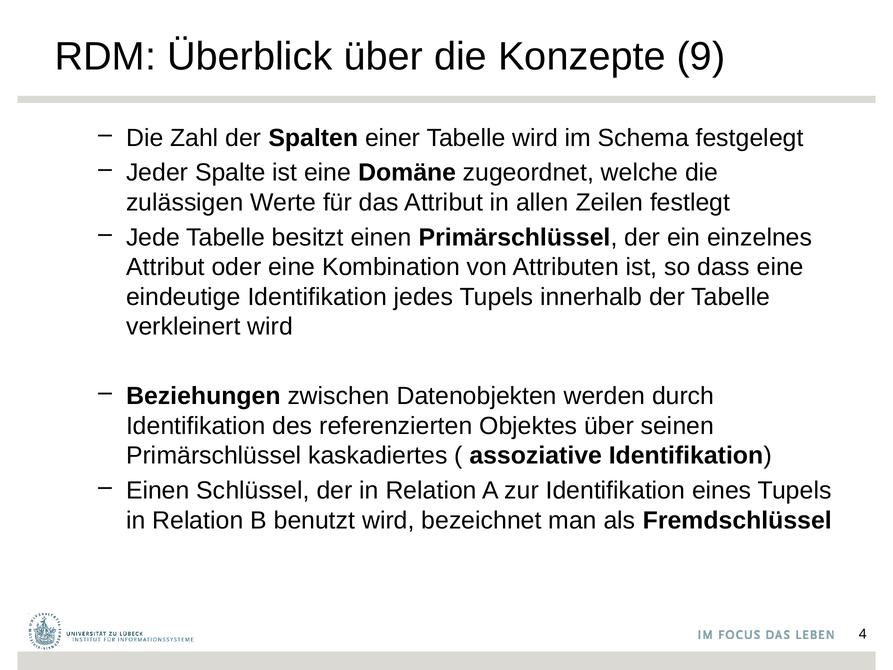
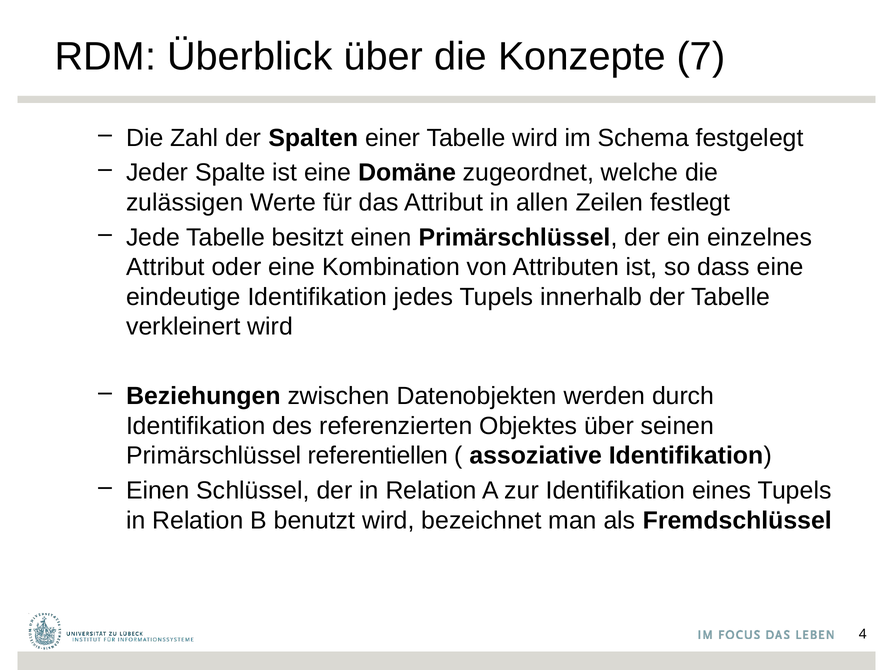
9: 9 -> 7
kaskadiertes: kaskadiertes -> referentiellen
